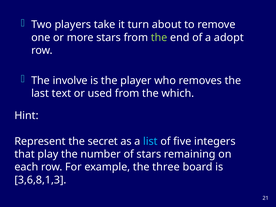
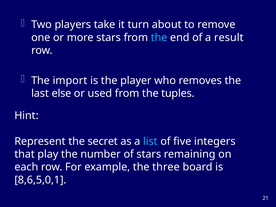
the at (159, 38) colour: light green -> light blue
adopt: adopt -> result
involve: involve -> import
text: text -> else
which: which -> tuples
3,6,8,1,3: 3,6,8,1,3 -> 8,6,5,0,1
